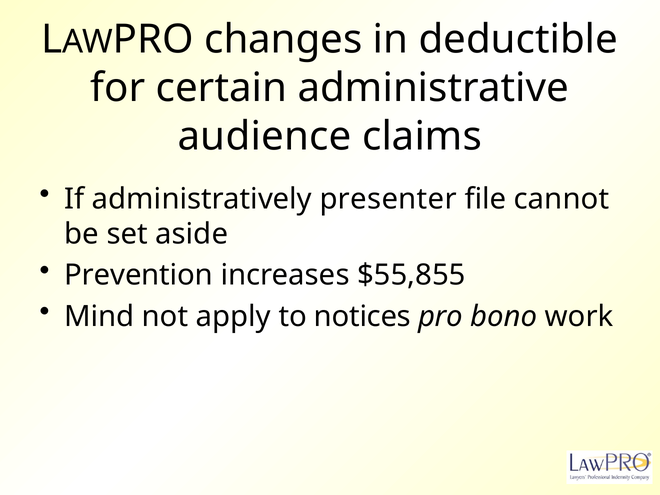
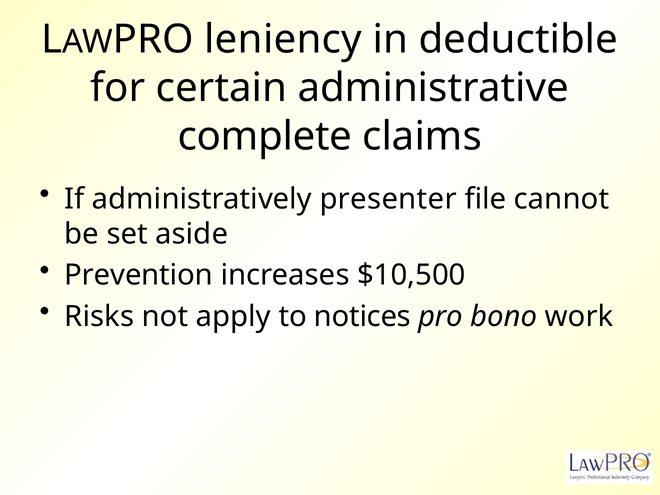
changes: changes -> leniency
audience: audience -> complete
$55,855: $55,855 -> $10,500
Mind: Mind -> Risks
